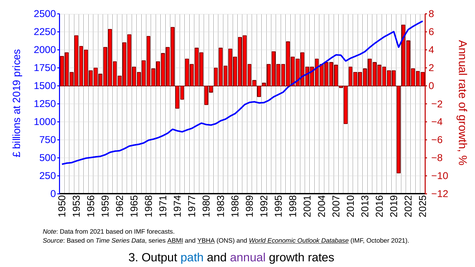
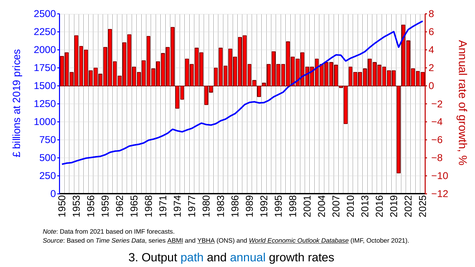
annual colour: purple -> blue
